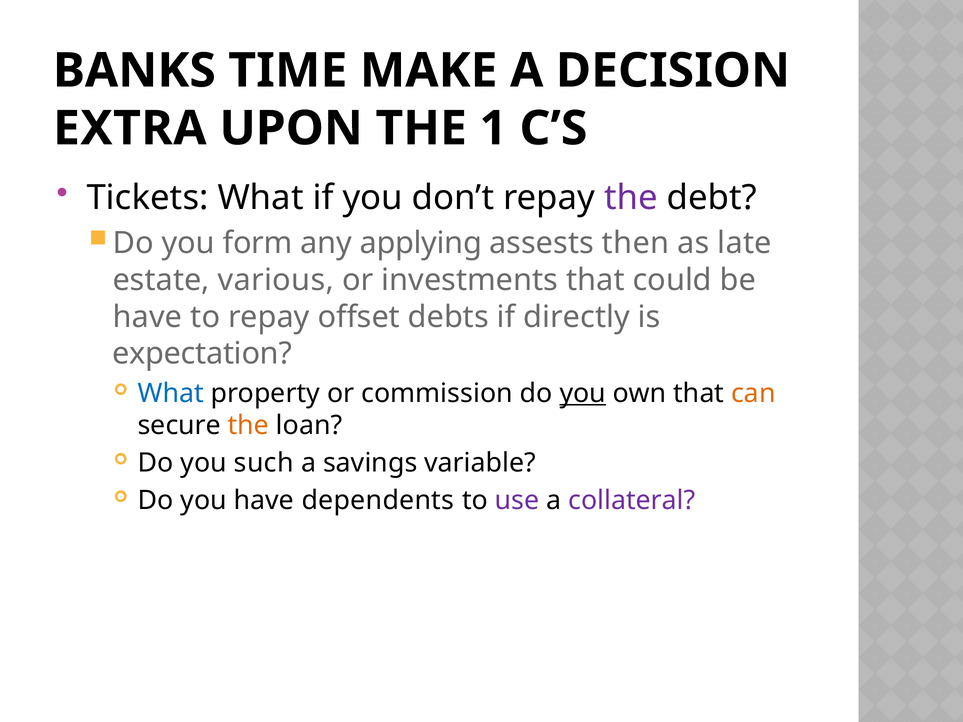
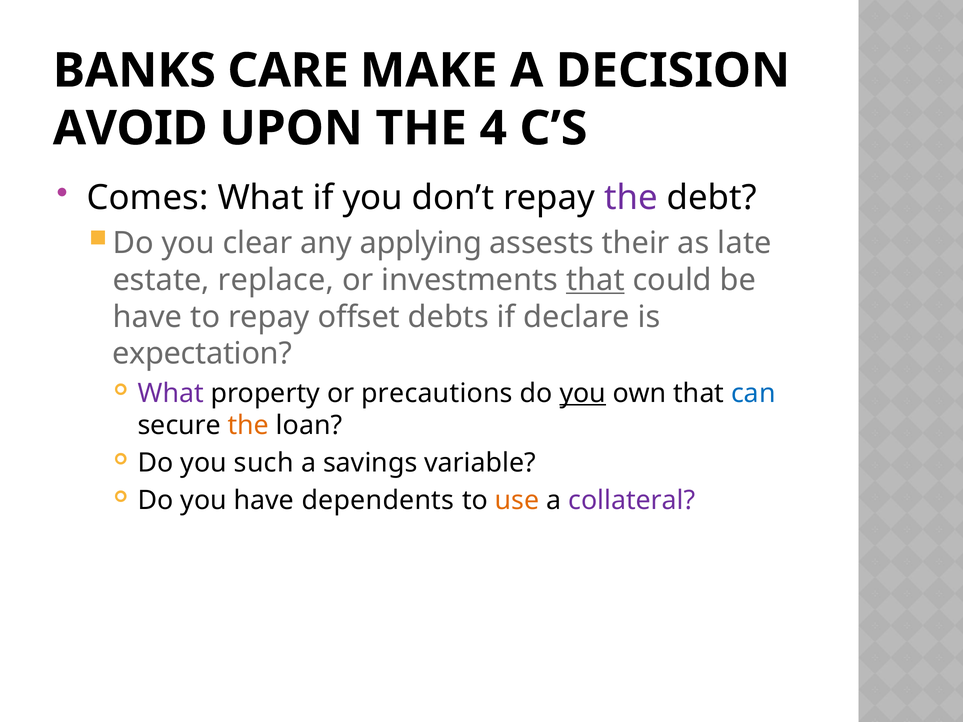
TIME: TIME -> CARE
EXTRA: EXTRA -> AVOID
1: 1 -> 4
Tickets: Tickets -> Comes
form: form -> clear
then: then -> their
various: various -> replace
that at (595, 280) underline: none -> present
directly: directly -> declare
What at (171, 394) colour: blue -> purple
commission: commission -> precautions
can colour: orange -> blue
use colour: purple -> orange
